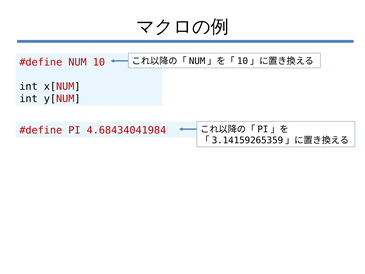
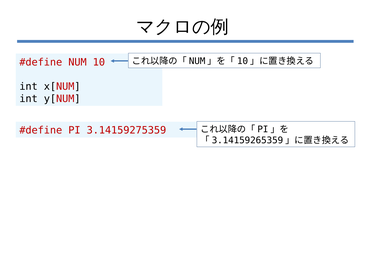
4.68434041984: 4.68434041984 -> 3.14159275359
